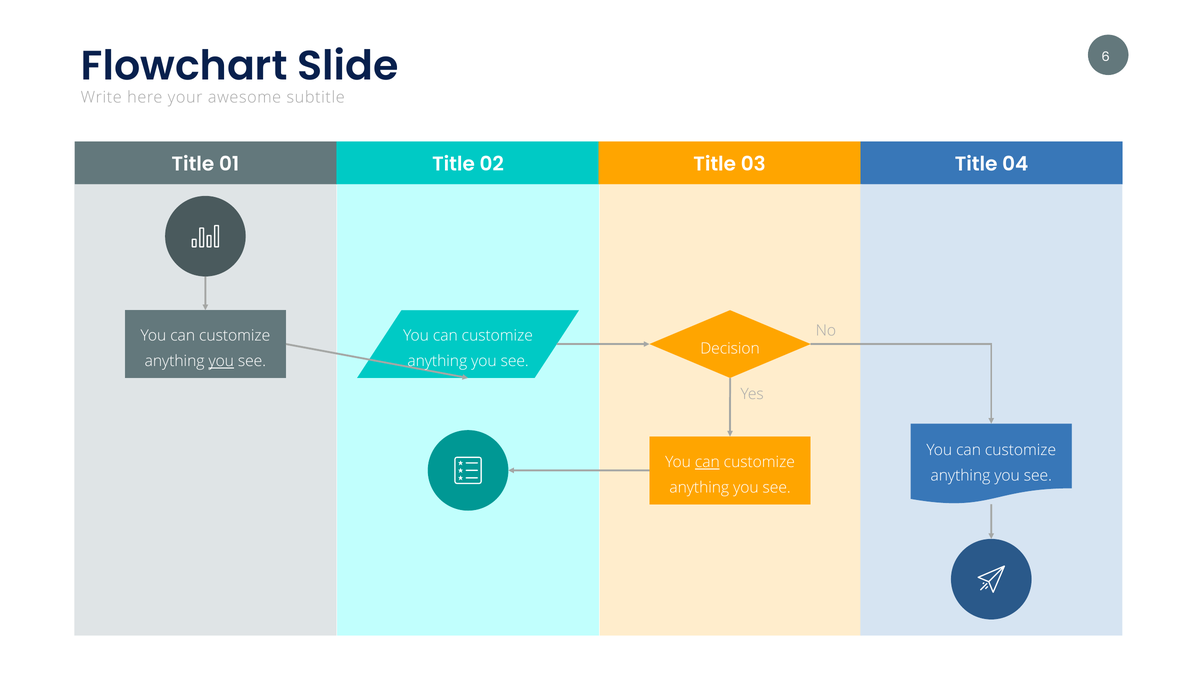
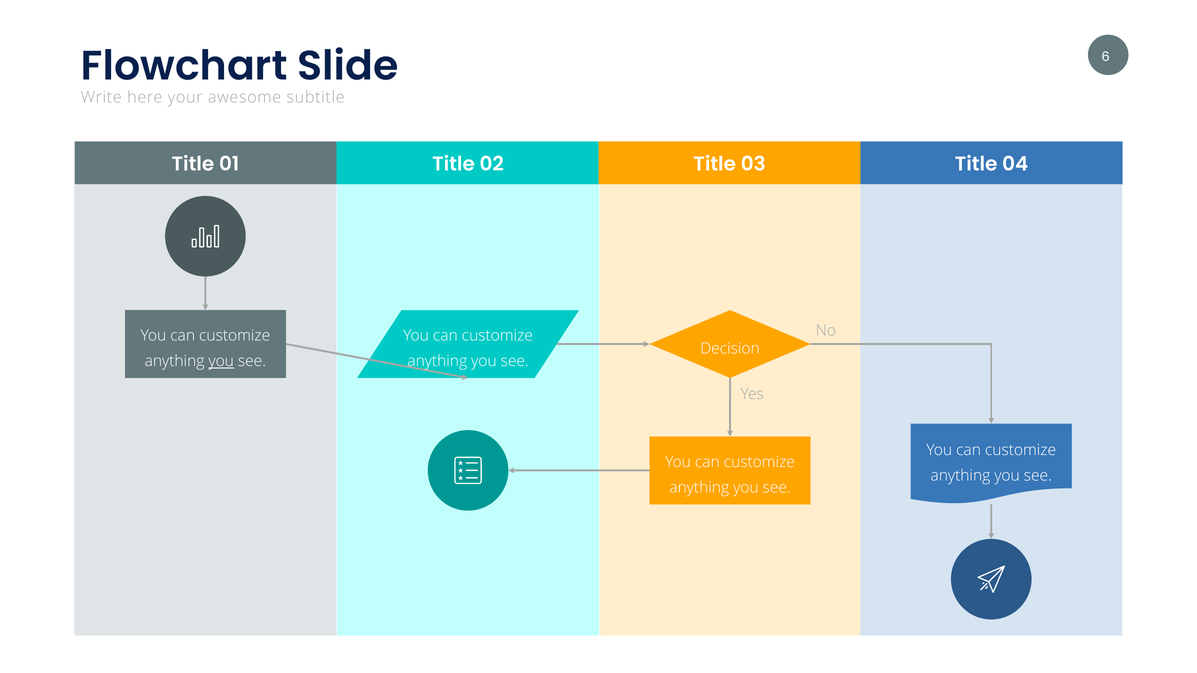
can at (707, 462) underline: present -> none
